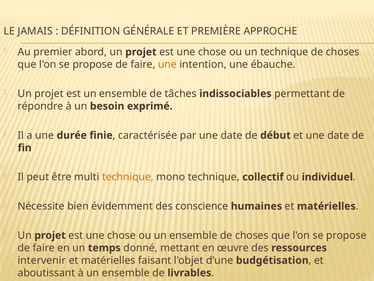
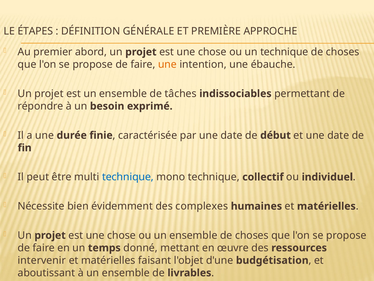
JAMAIS: JAMAIS -> ÉTAPES
technique at (128, 177) colour: orange -> blue
conscience: conscience -> complexes
